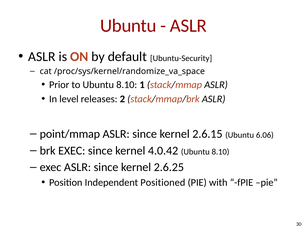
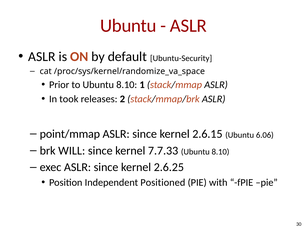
level: level -> took
brk EXEC: EXEC -> WILL
4.0.42: 4.0.42 -> 7.7.33
